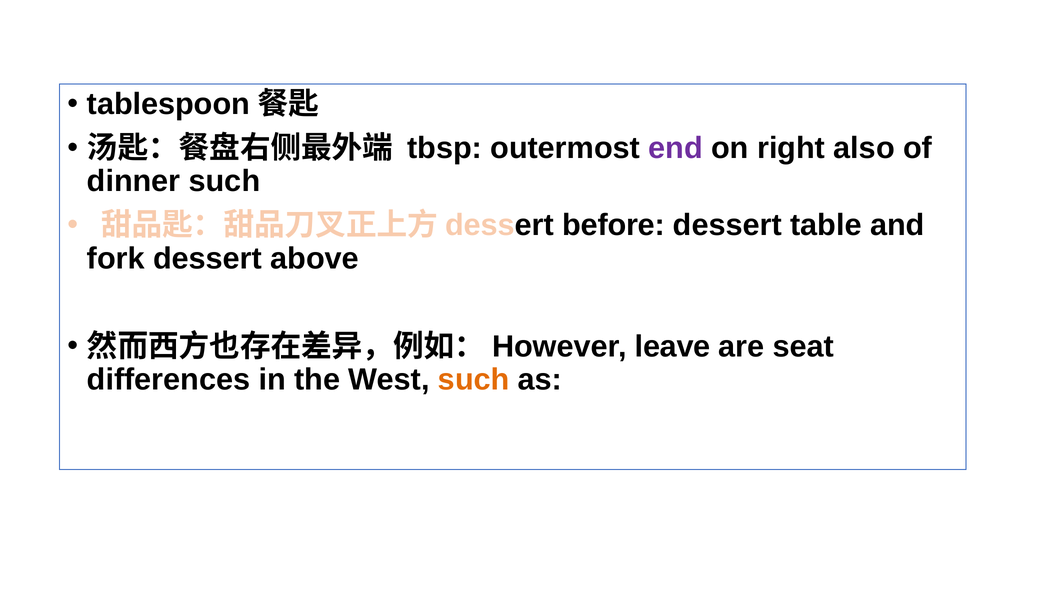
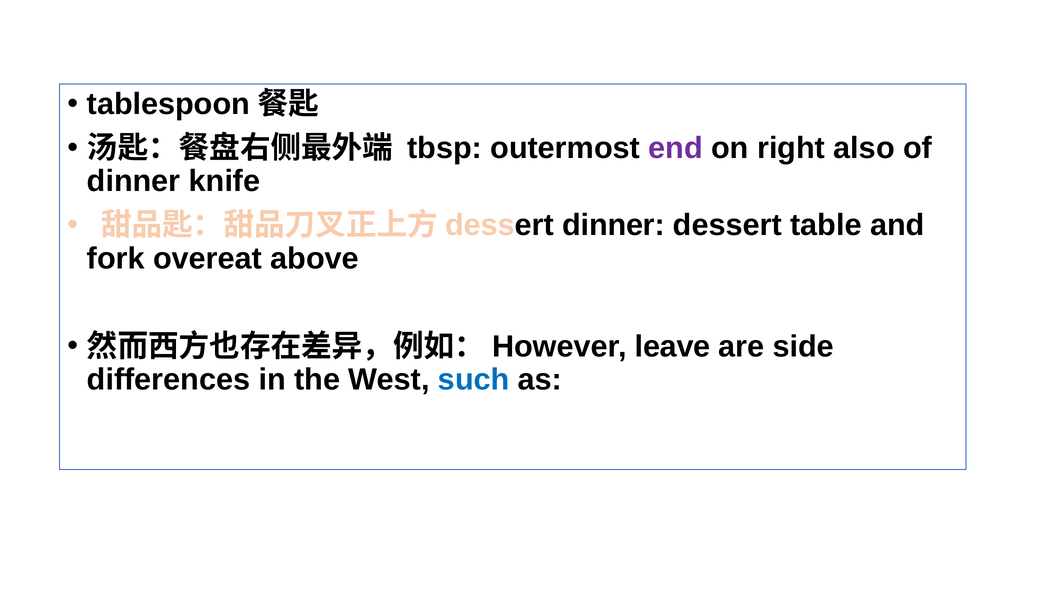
dinner such: such -> knife
dessert before: before -> dinner
fork dessert: dessert -> overeat
seat: seat -> side
such at (474, 380) colour: orange -> blue
